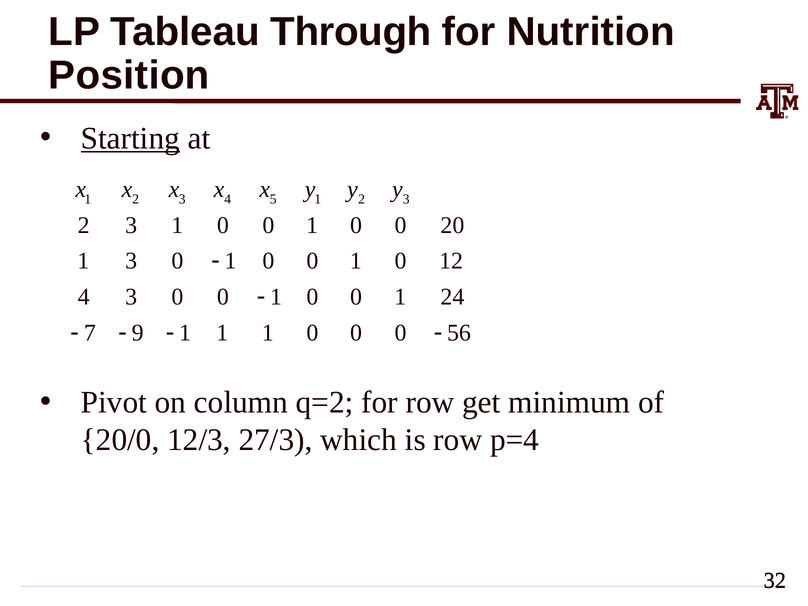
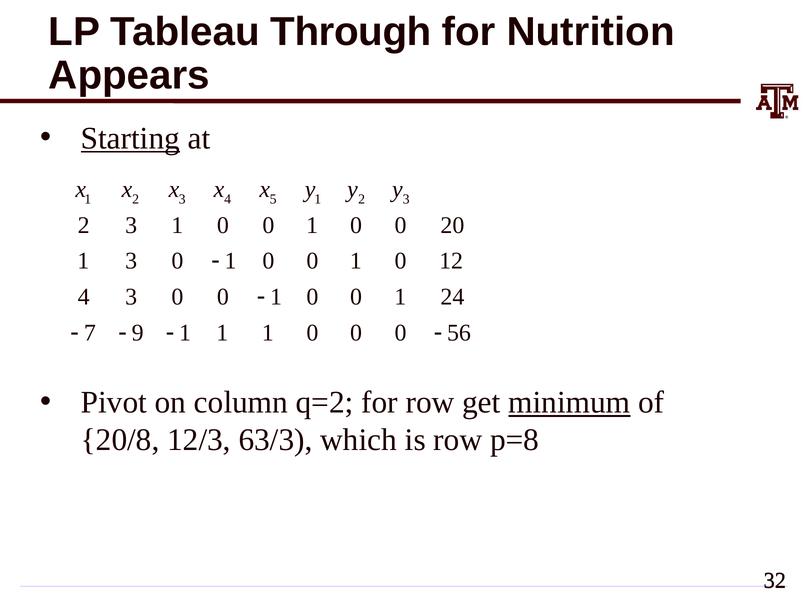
Position: Position -> Appears
minimum underline: none -> present
20/0: 20/0 -> 20/8
27/3: 27/3 -> 63/3
p=4: p=4 -> p=8
